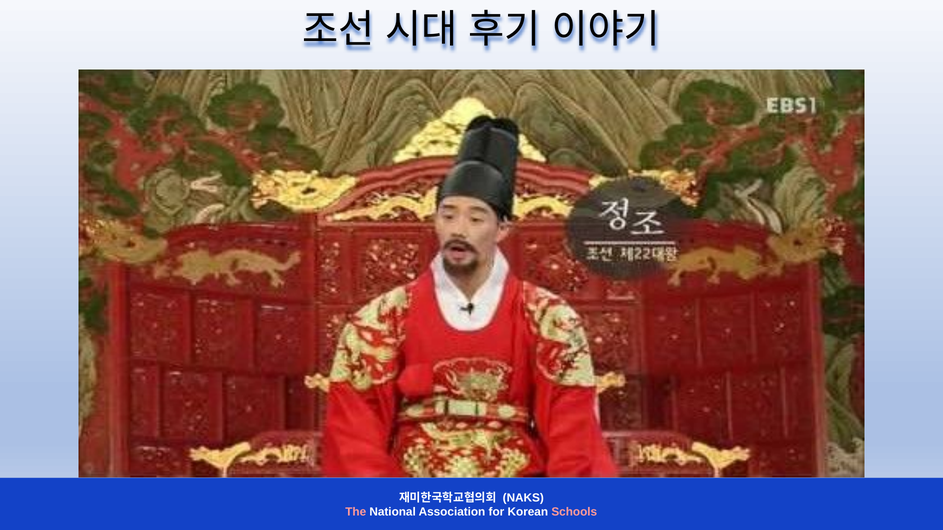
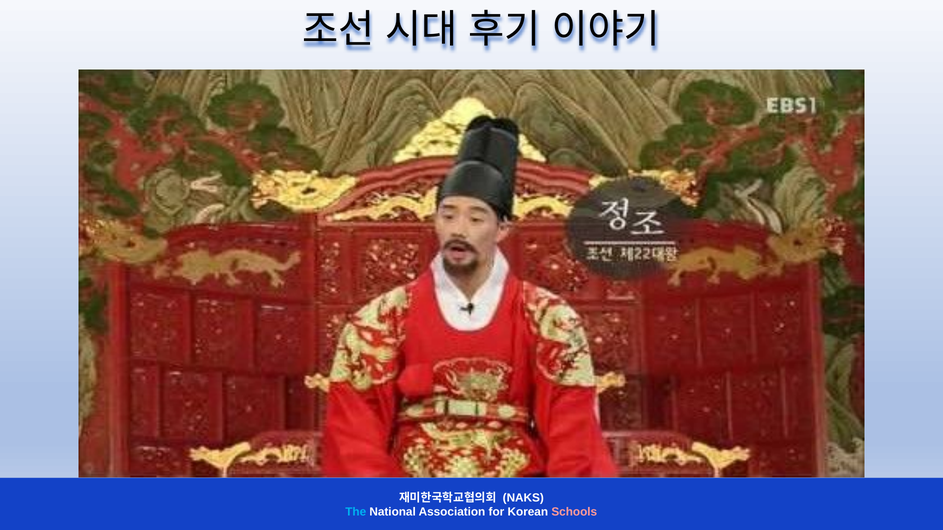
The colour: pink -> light blue
